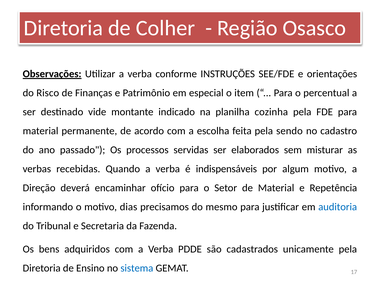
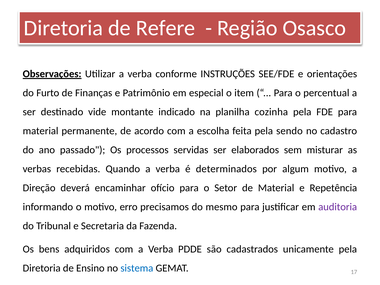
Colher: Colher -> Refere
Risco: Risco -> Furto
indispensáveis: indispensáveis -> determinados
dias: dias -> erro
auditoria colour: blue -> purple
